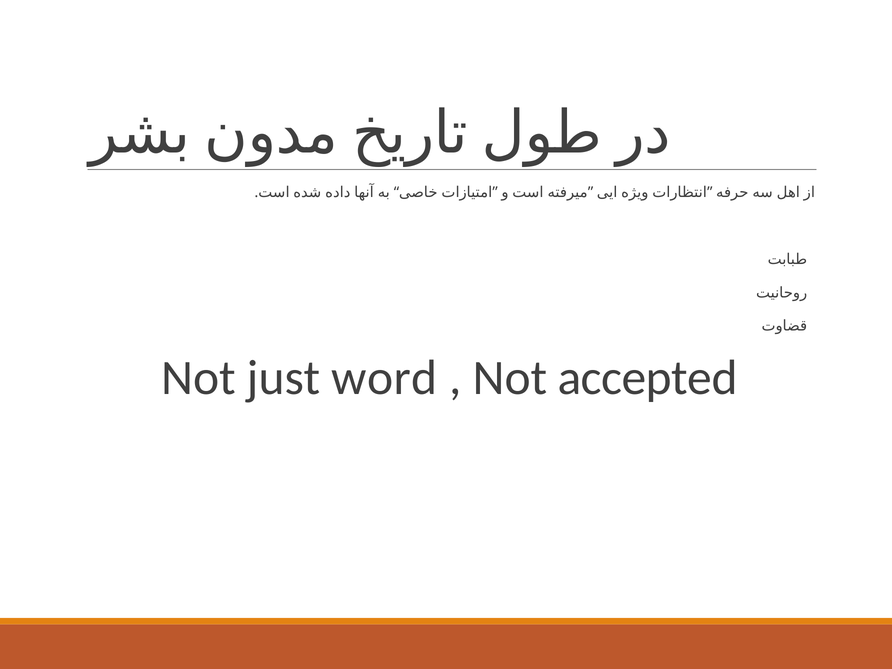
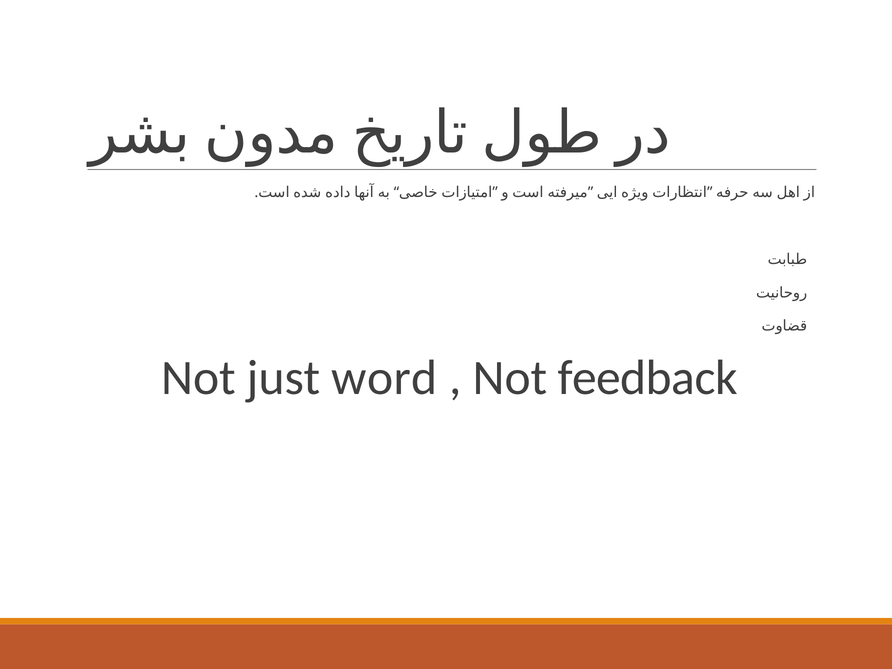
accepted: accepted -> feedback
